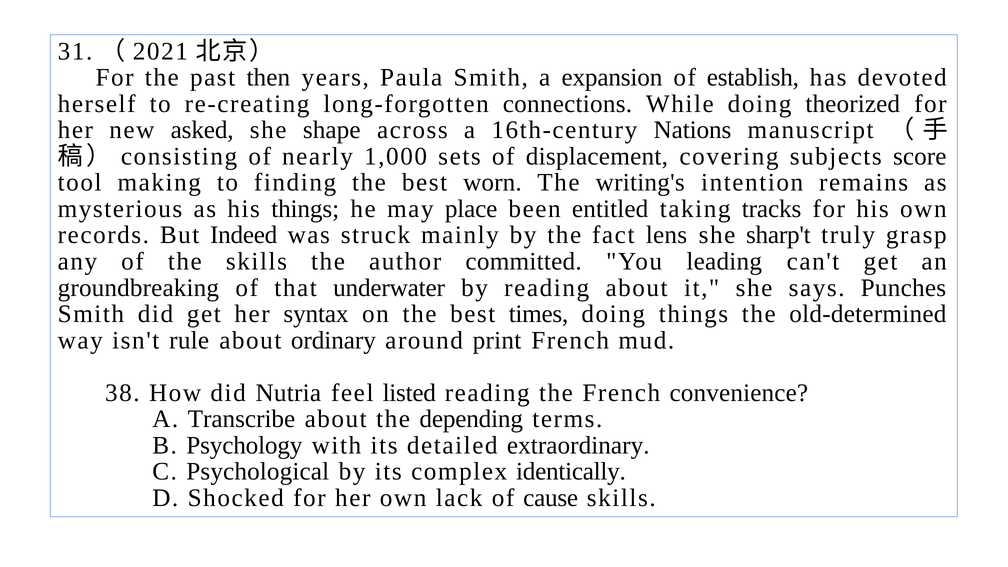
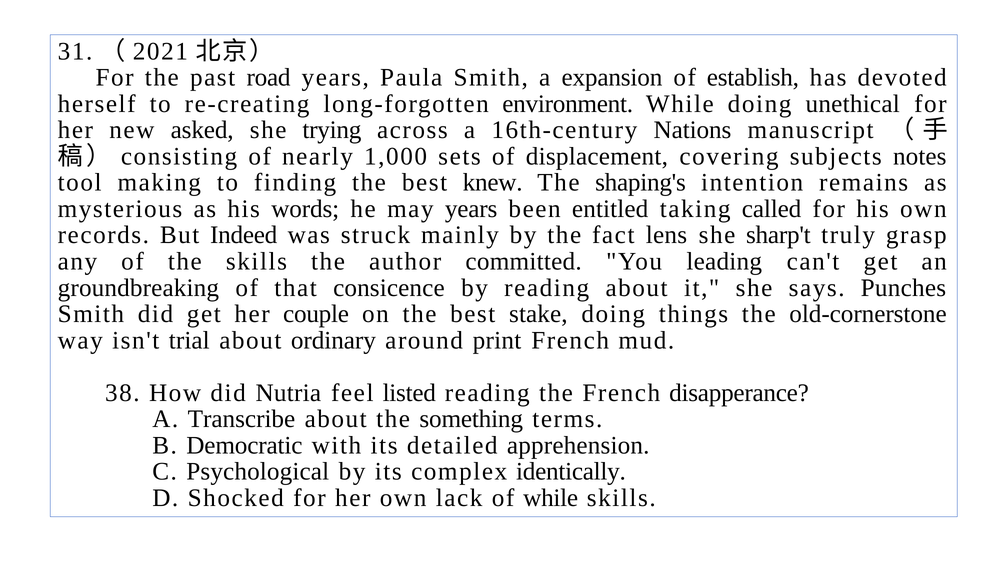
then: then -> road
connections: connections -> environment
theorized: theorized -> unethical
shape: shape -> trying
score: score -> notes
worn: worn -> knew
writing's: writing's -> shaping's
his things: things -> words
may place: place -> years
tracks: tracks -> called
underwater: underwater -> consicence
syntax: syntax -> couple
times: times -> stake
old-determined: old-determined -> old-cornerstone
rule: rule -> trial
convenience: convenience -> disapperance
depending: depending -> something
Psychology: Psychology -> Democratic
extraordinary: extraordinary -> apprehension
of cause: cause -> while
